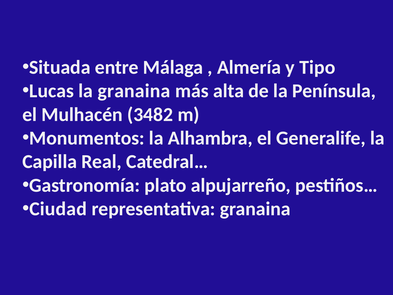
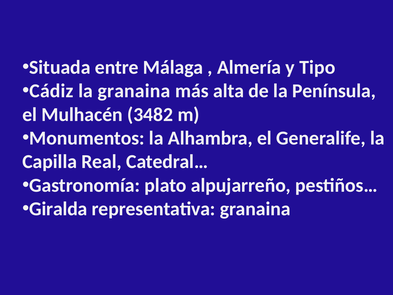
Lucas: Lucas -> Cádiz
Ciudad: Ciudad -> Giralda
